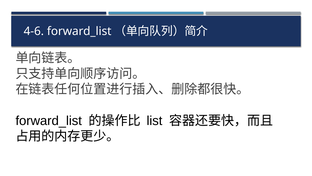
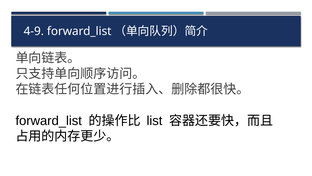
4-6: 4-6 -> 4-9
